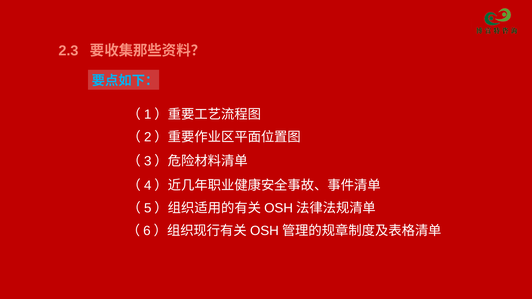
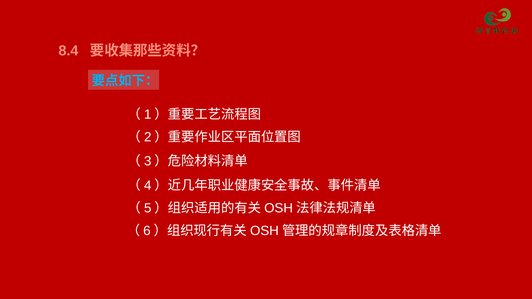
2.3: 2.3 -> 8.4
